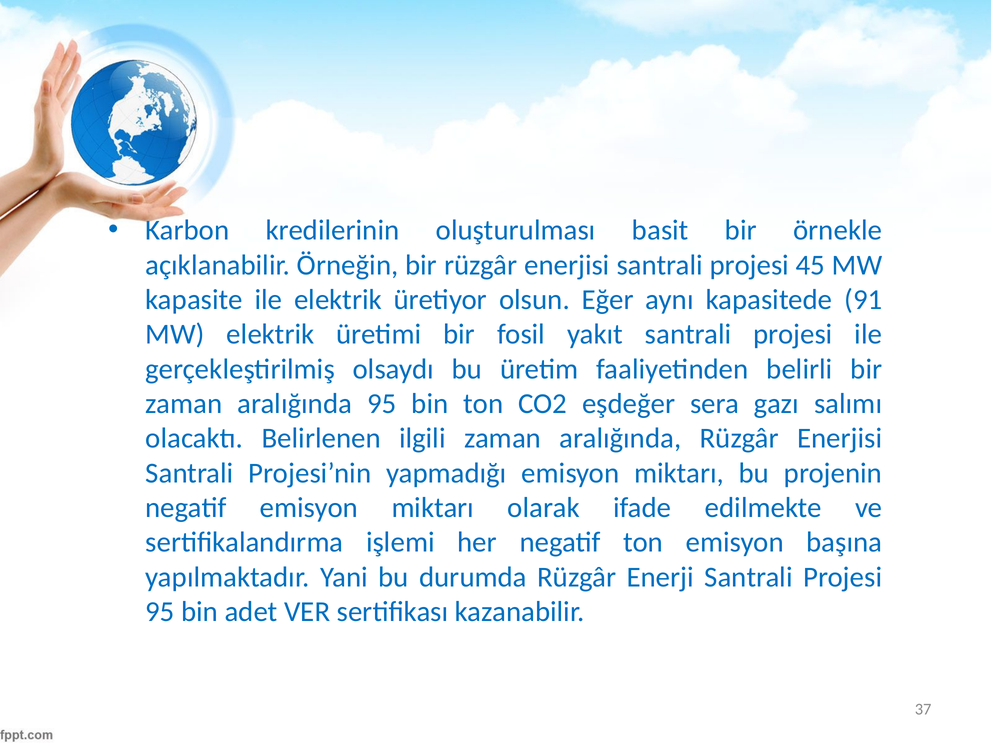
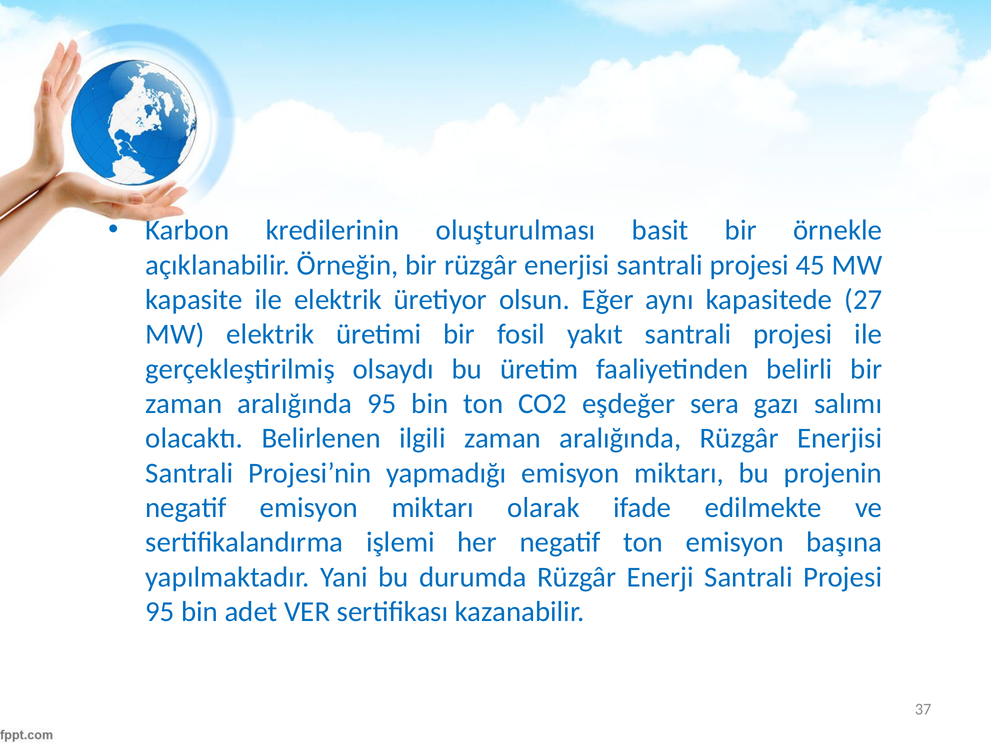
91: 91 -> 27
